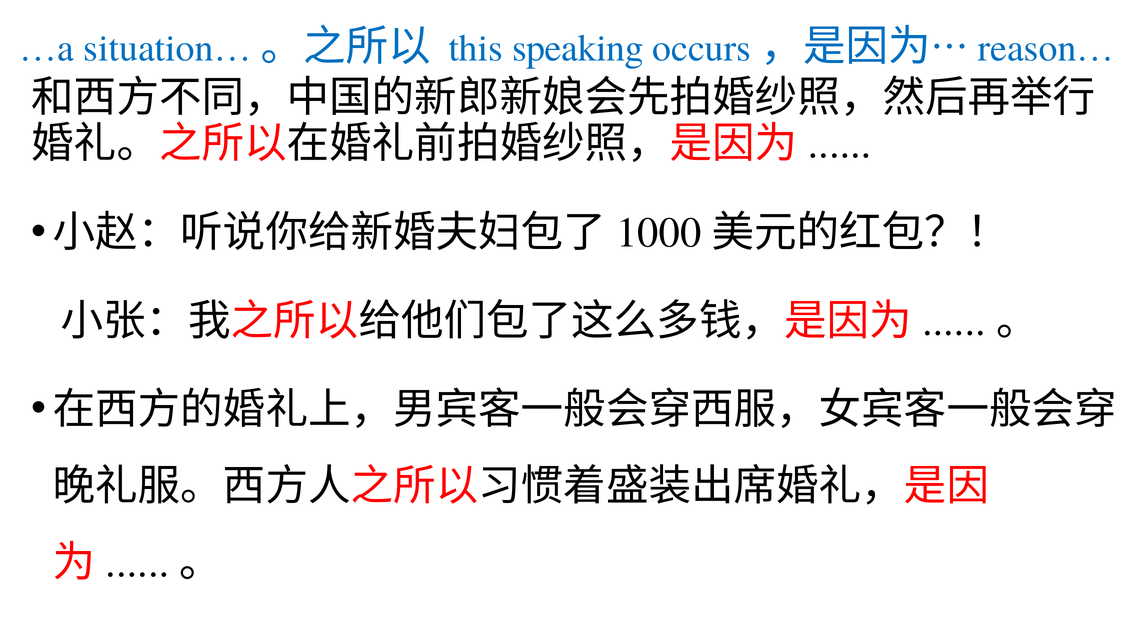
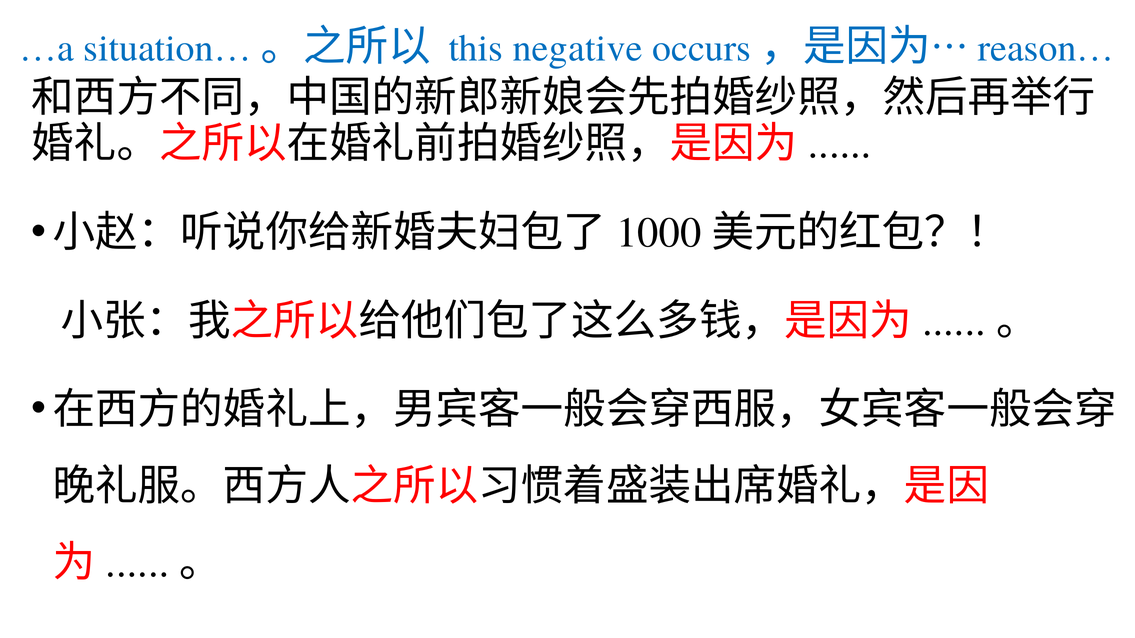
speaking: speaking -> negative
